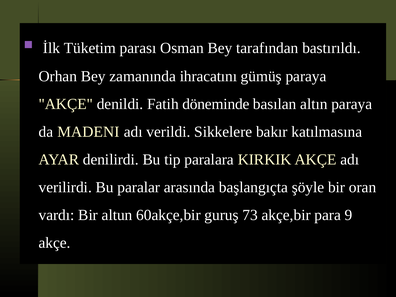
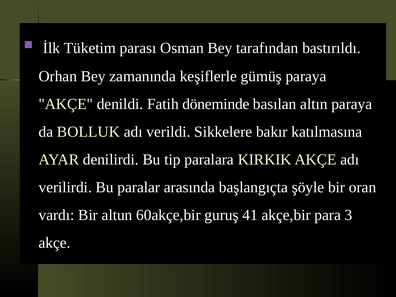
ihracatını: ihracatını -> keşiflerle
MADENI: MADENI -> BOLLUK
73: 73 -> 41
9: 9 -> 3
